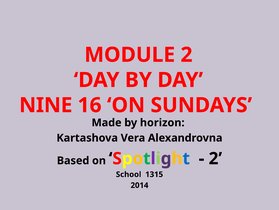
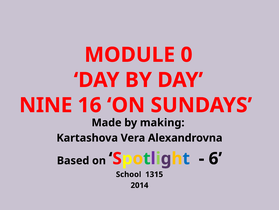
MODULE 2: 2 -> 0
horizon: horizon -> making
2 at (215, 158): 2 -> 6
